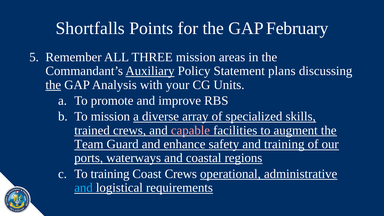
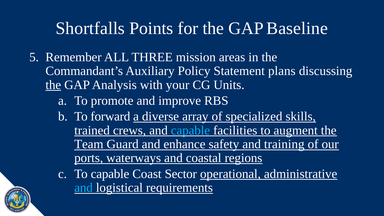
February: February -> Baseline
Auxiliary underline: present -> none
To mission: mission -> forward
capable at (190, 130) colour: pink -> light blue
To training: training -> capable
Coast Crews: Crews -> Sector
